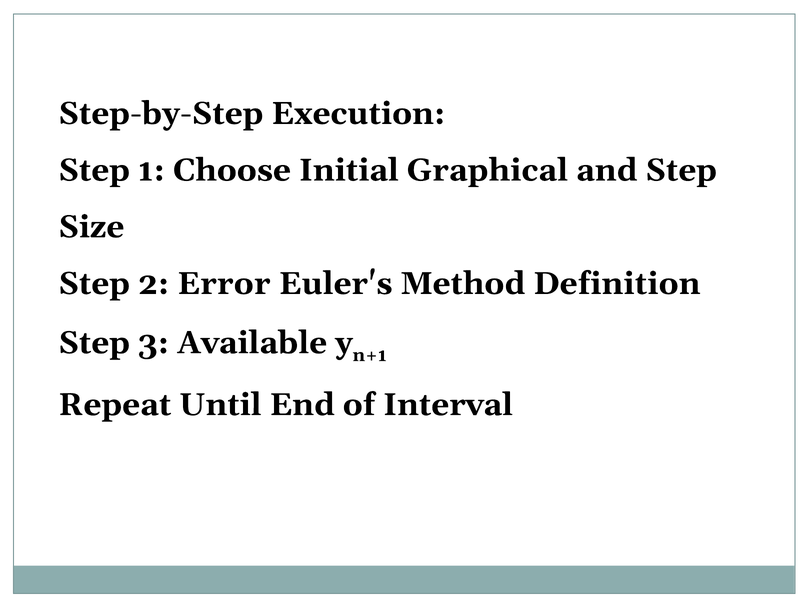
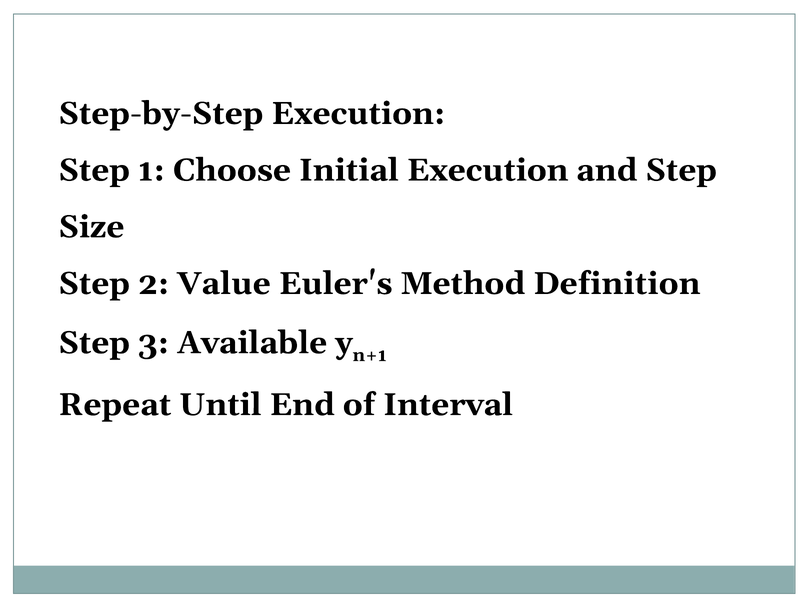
Initial Graphical: Graphical -> Execution
Error: Error -> Value
